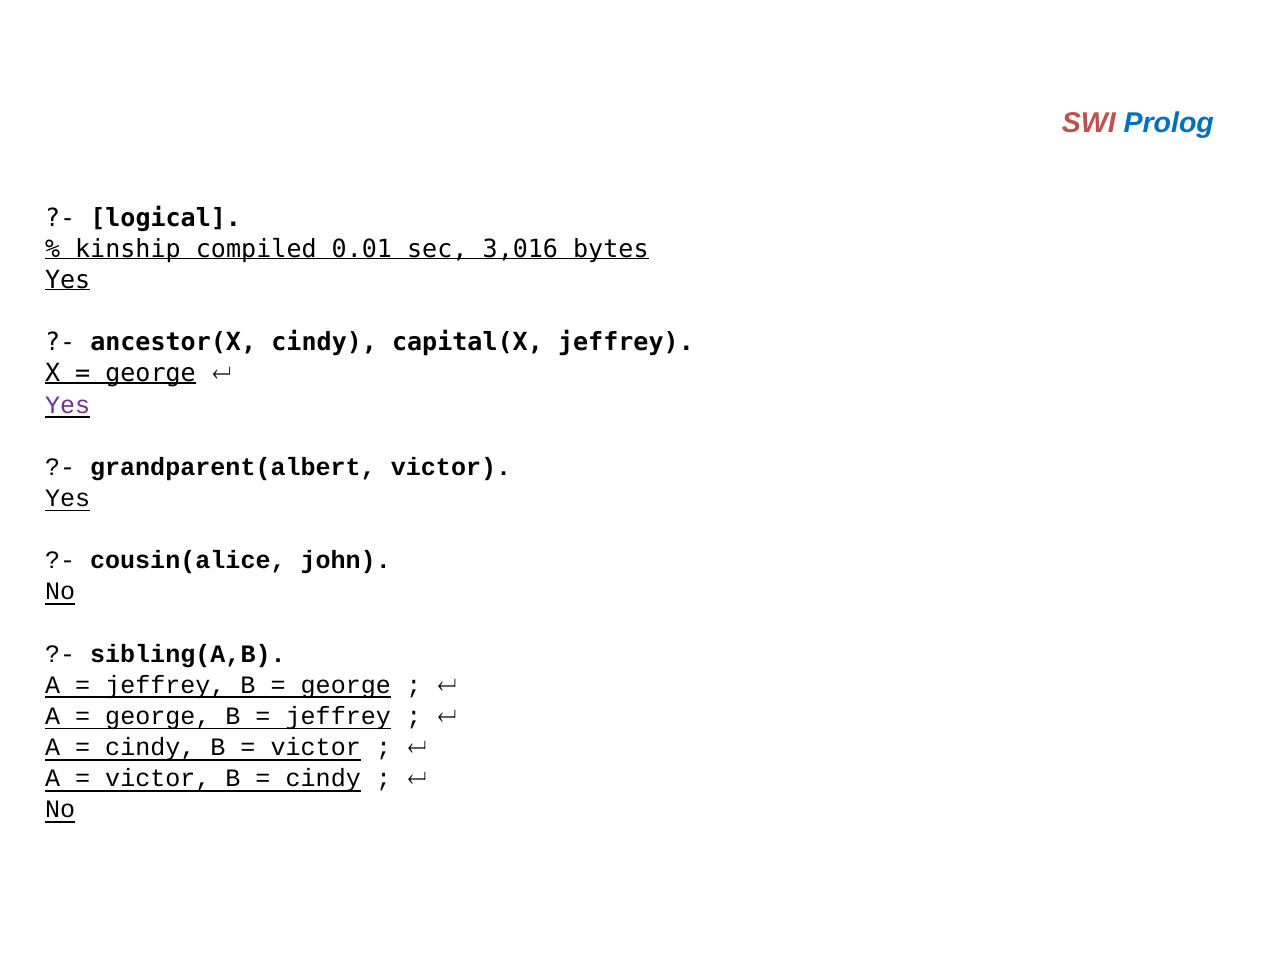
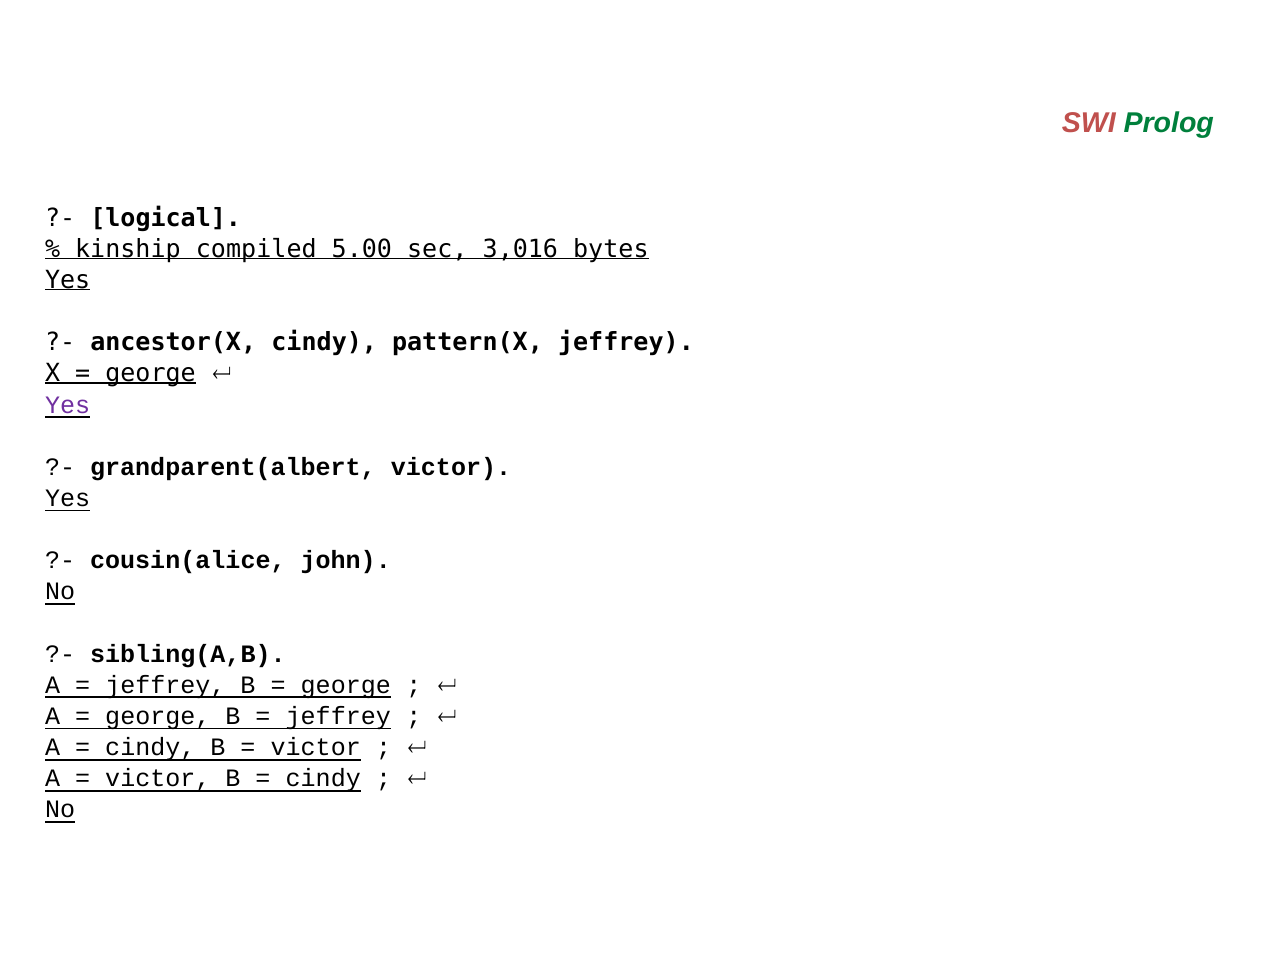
Prolog colour: blue -> green
0.01: 0.01 -> 5.00
capital(X: capital(X -> pattern(X
